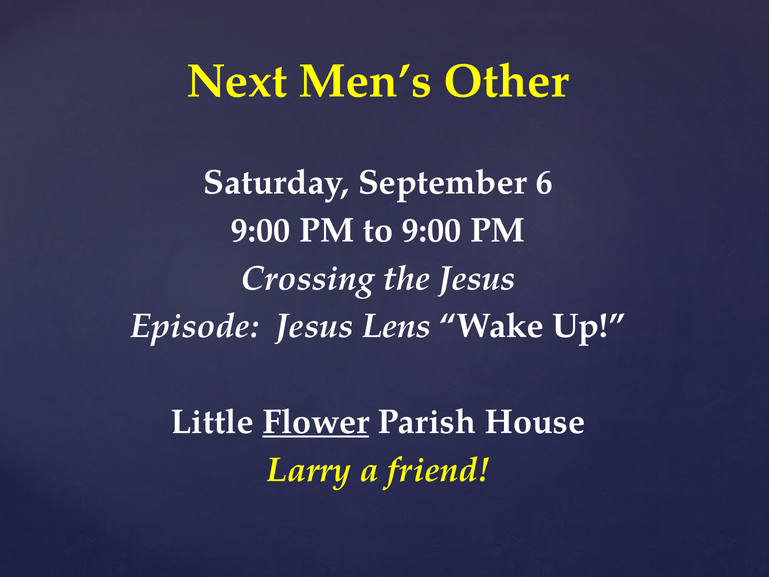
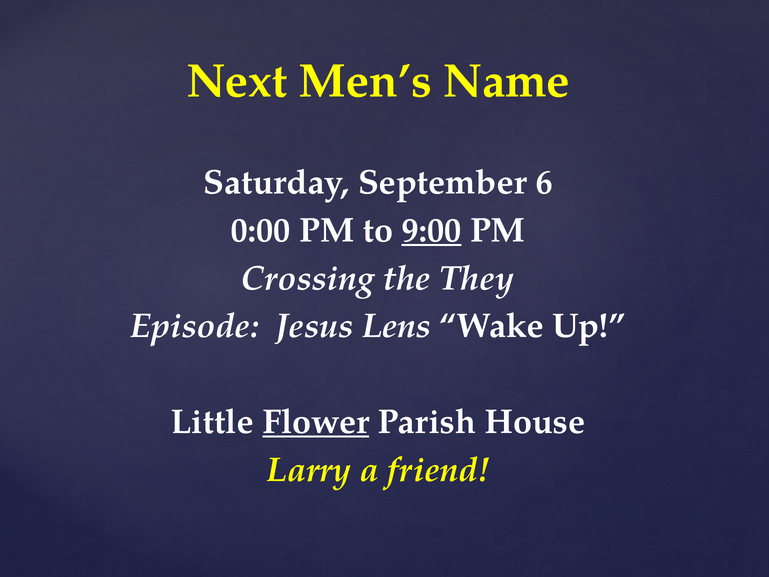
Other: Other -> Name
9:00 at (261, 230): 9:00 -> 0:00
9:00 at (432, 230) underline: none -> present
the Jesus: Jesus -> They
